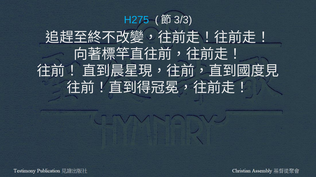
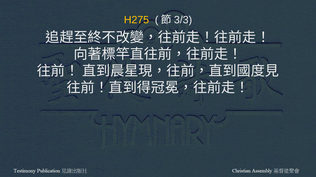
H275 colour: light blue -> yellow
